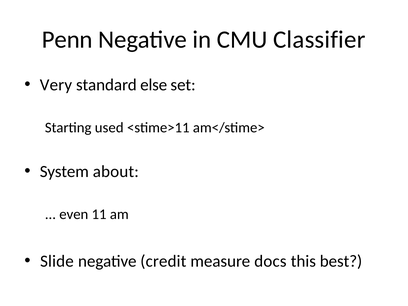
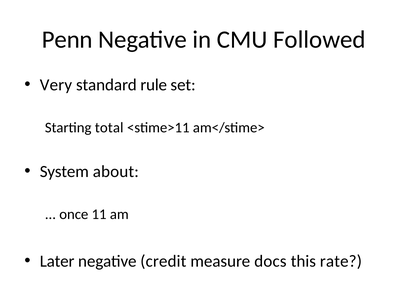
Classifier: Classifier -> Followed
else: else -> rule
used: used -> total
even: even -> once
Slide: Slide -> Later
best: best -> rate
